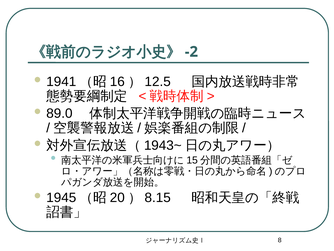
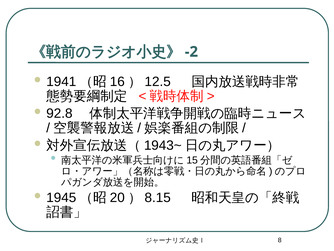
89.0: 89.0 -> 92.8
